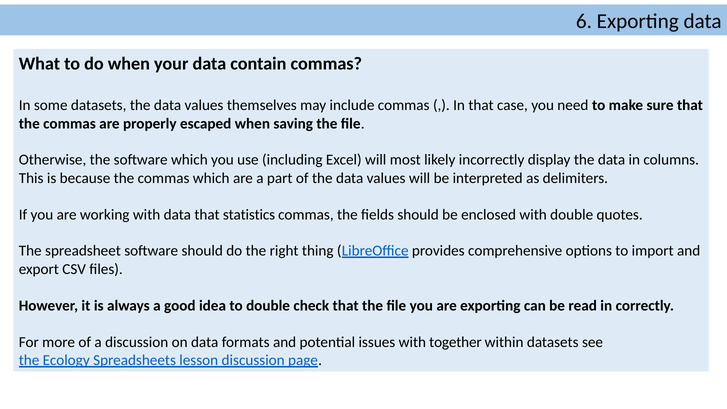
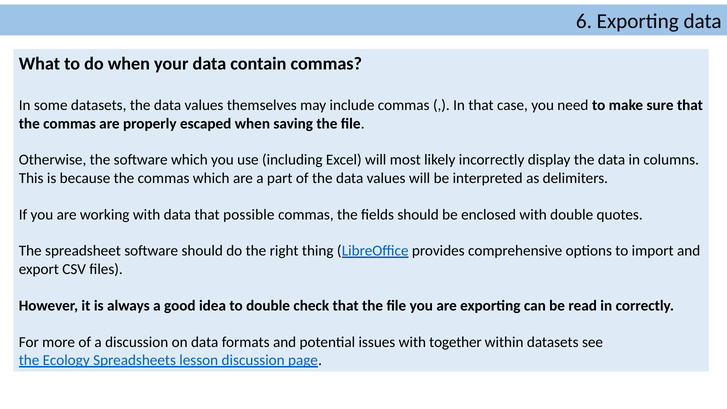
statistics: statistics -> possible
